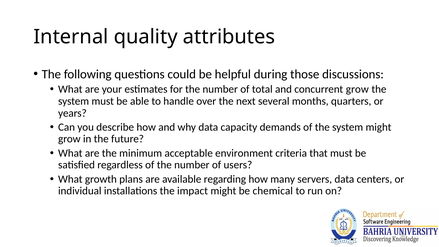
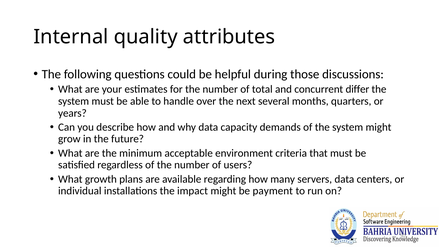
concurrent grow: grow -> differ
chemical: chemical -> payment
